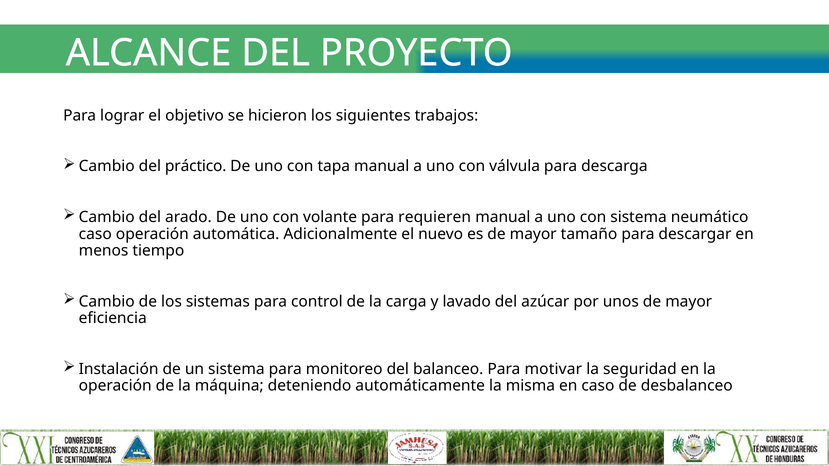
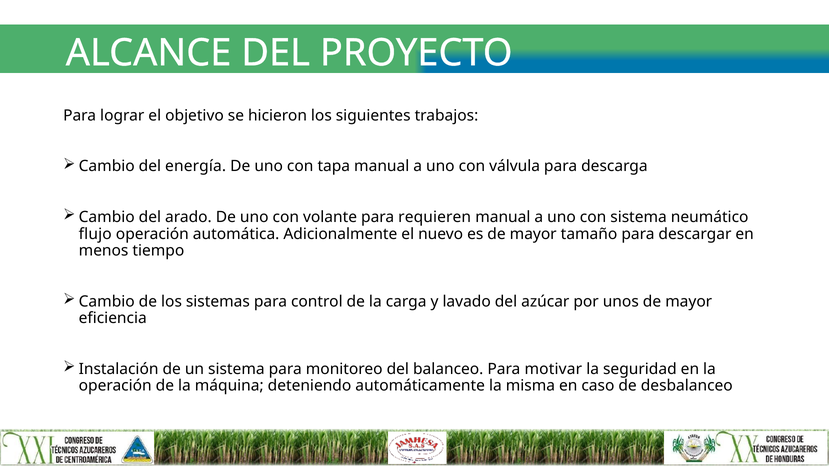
práctico: práctico -> energía
caso at (95, 234): caso -> flujo
